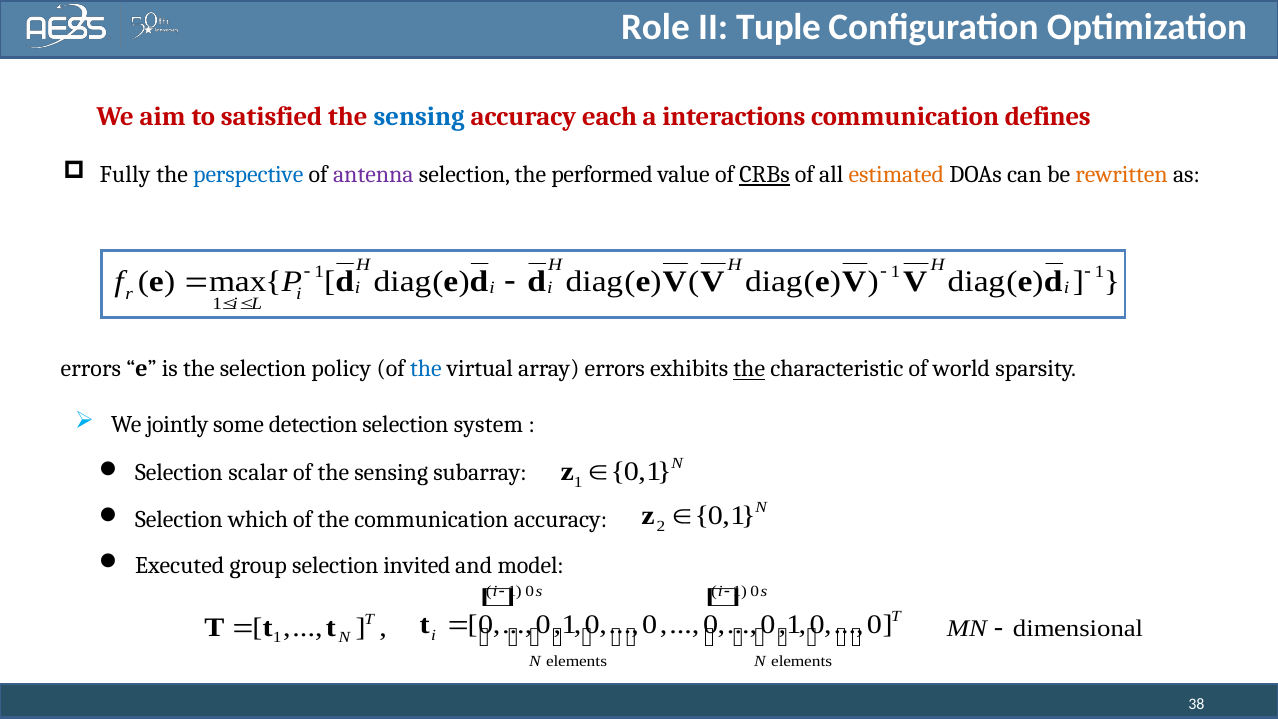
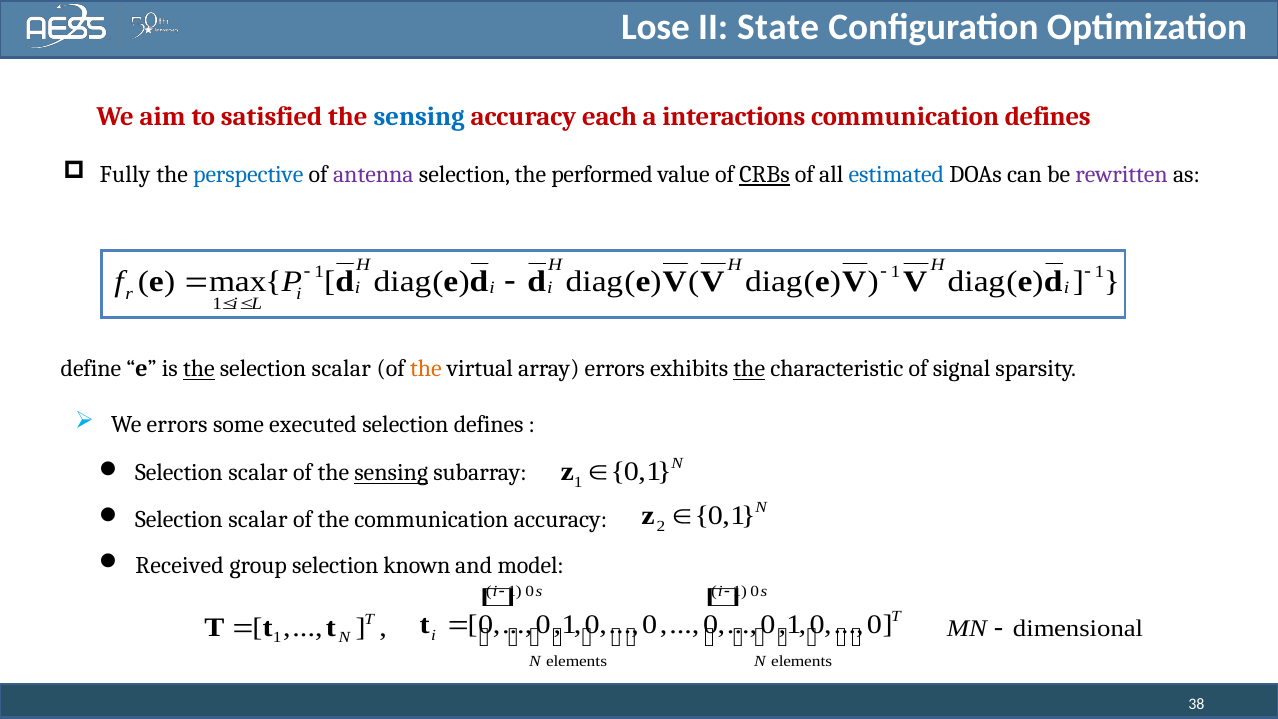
Role: Role -> Lose
Tuple: Tuple -> State
estimated colour: orange -> blue
rewritten colour: orange -> purple
errors at (91, 369): errors -> define
the at (199, 369) underline: none -> present
policy at (341, 369): policy -> scalar
the at (426, 369) colour: blue -> orange
world: world -> signal
We jointly: jointly -> errors
detection: detection -> executed
selection system: system -> defines
sensing at (391, 473) underline: none -> present
which at (258, 519): which -> scalar
Executed: Executed -> Received
invited: invited -> known
